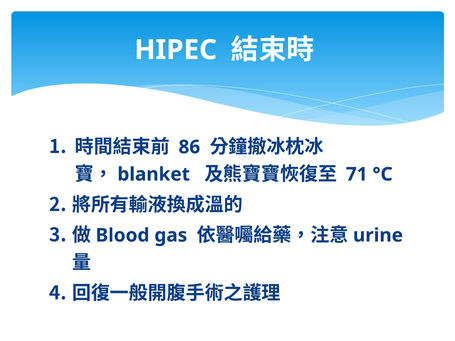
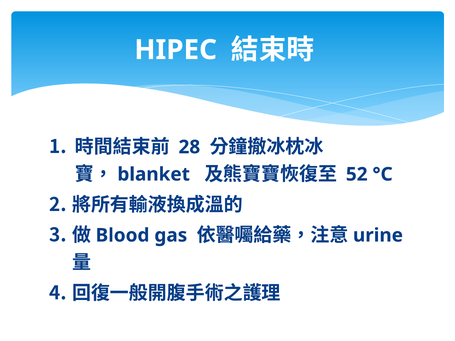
86: 86 -> 28
71: 71 -> 52
